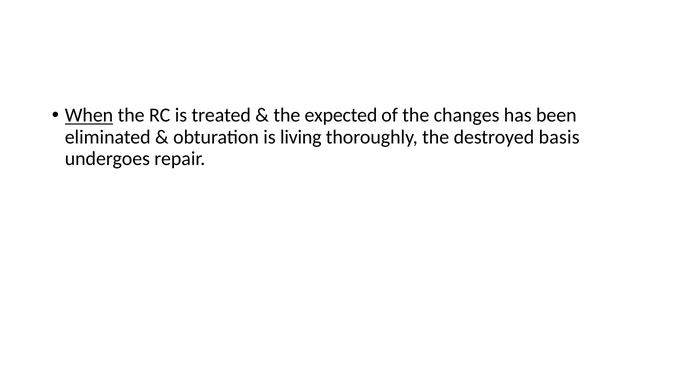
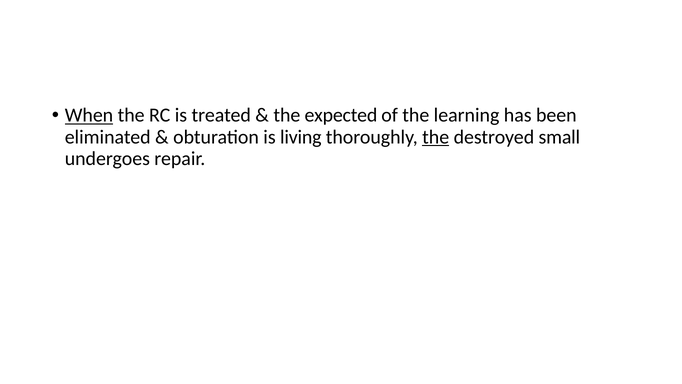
changes: changes -> learning
the at (436, 137) underline: none -> present
basis: basis -> small
